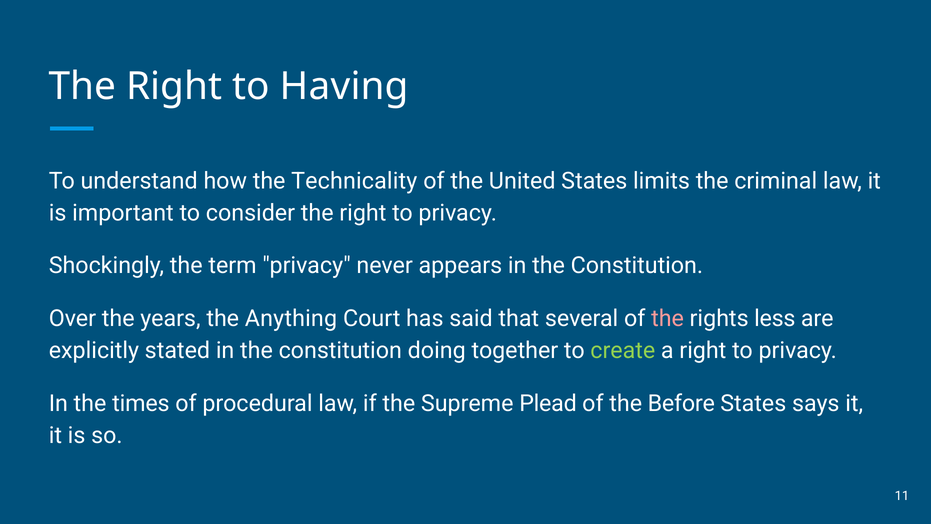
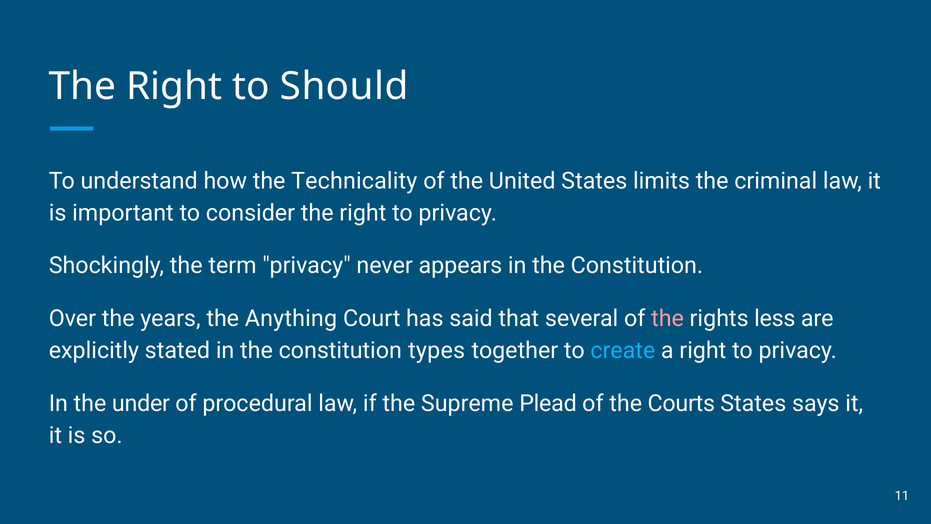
Having: Having -> Should
doing: doing -> types
create colour: light green -> light blue
times: times -> under
Before: Before -> Courts
